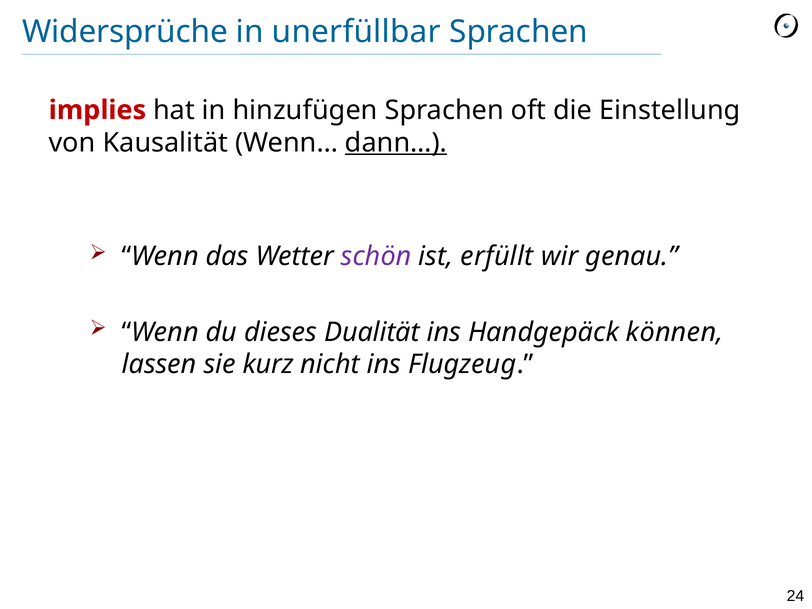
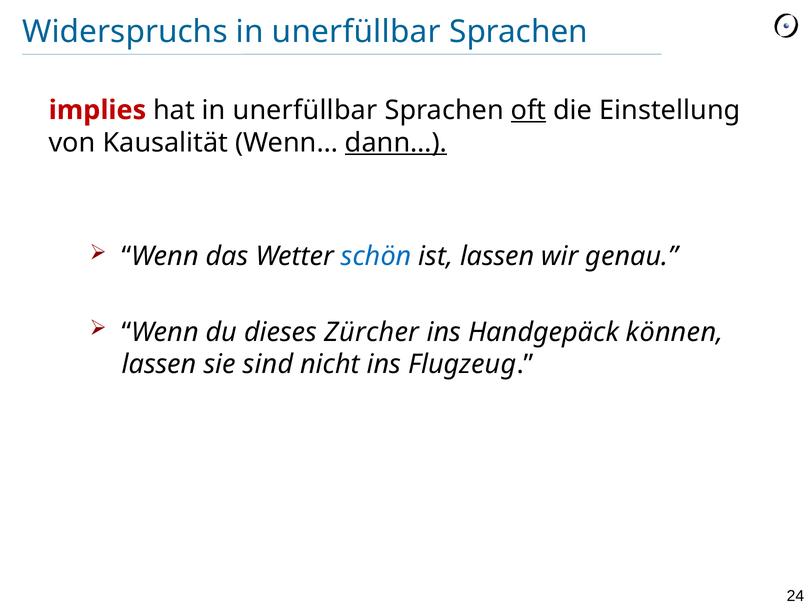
Widersprüche: Widersprüche -> Widerspruchs
hat in hinzufügen: hinzufügen -> unerfüllbar
oft underline: none -> present
schön colour: purple -> blue
ist erfüllt: erfüllt -> lassen
Dualität: Dualität -> Zürcher
kurz: kurz -> sind
